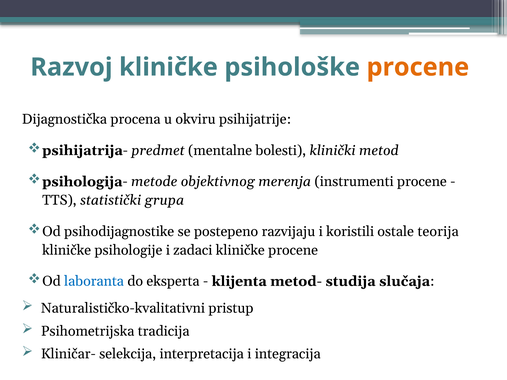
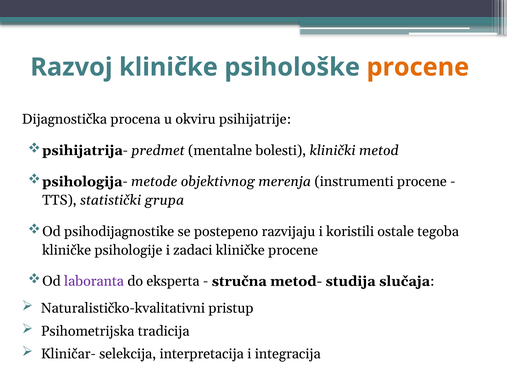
teorija: teorija -> tegoba
laboranta colour: blue -> purple
klijenta: klijenta -> stručna
